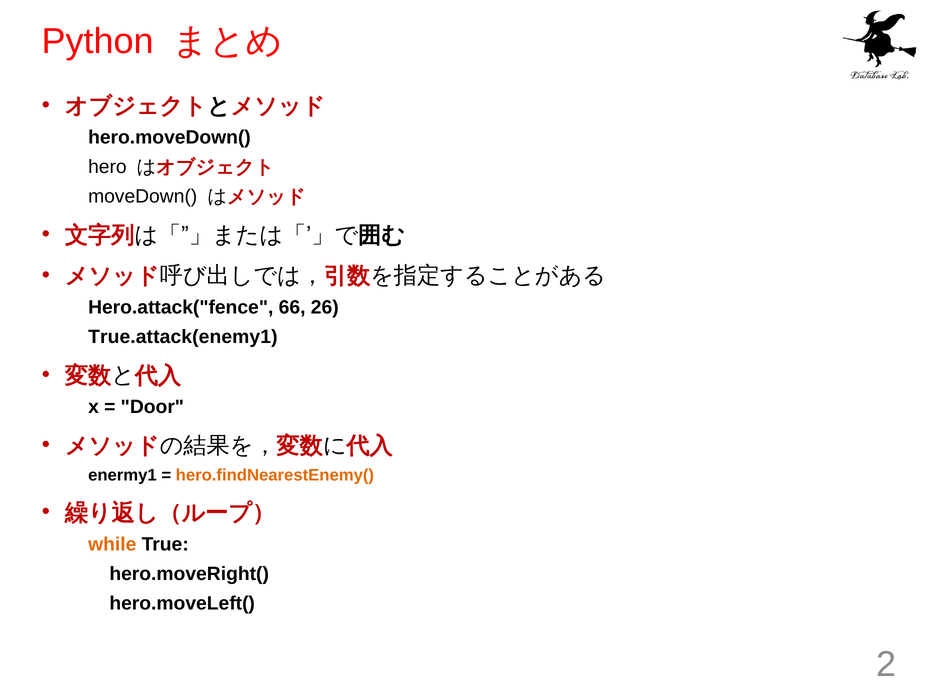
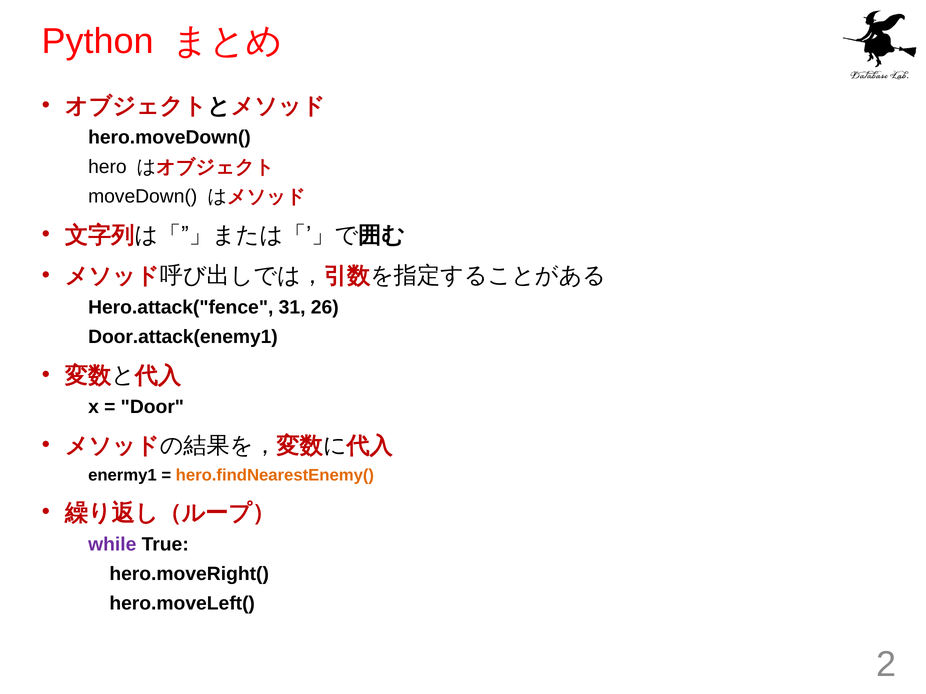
66: 66 -> 31
True.attack(enemy1: True.attack(enemy1 -> Door.attack(enemy1
while colour: orange -> purple
